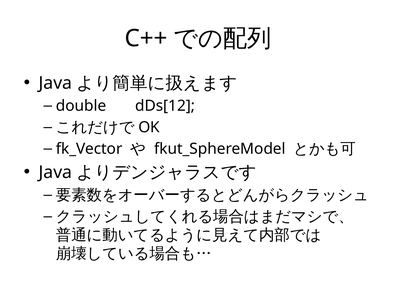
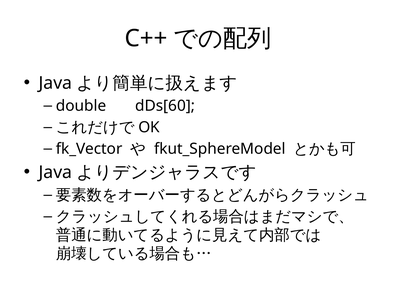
dDs[12: dDs[12 -> dDs[60
